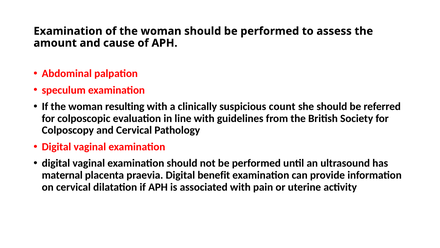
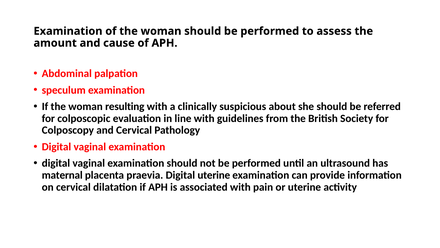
count: count -> about
Digital benefit: benefit -> uterine
